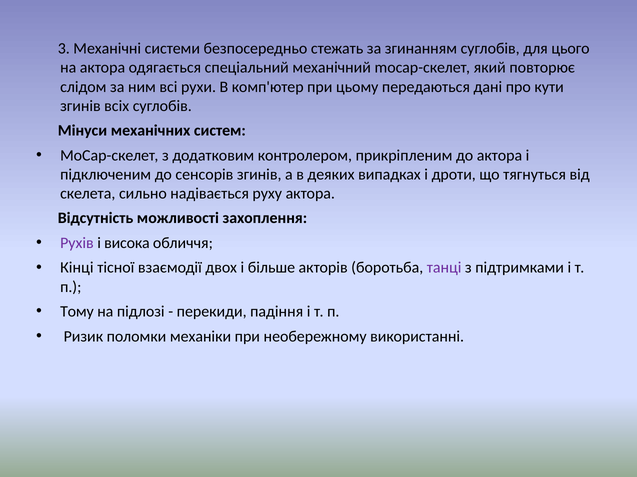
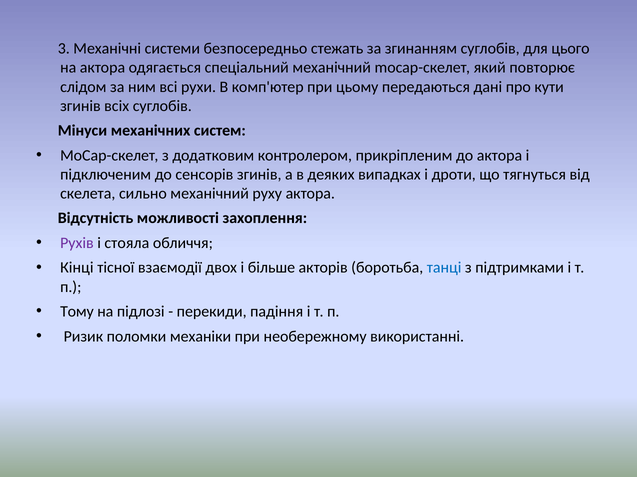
сильно надівається: надівається -> механічний
висока: висока -> стояла
танці colour: purple -> blue
